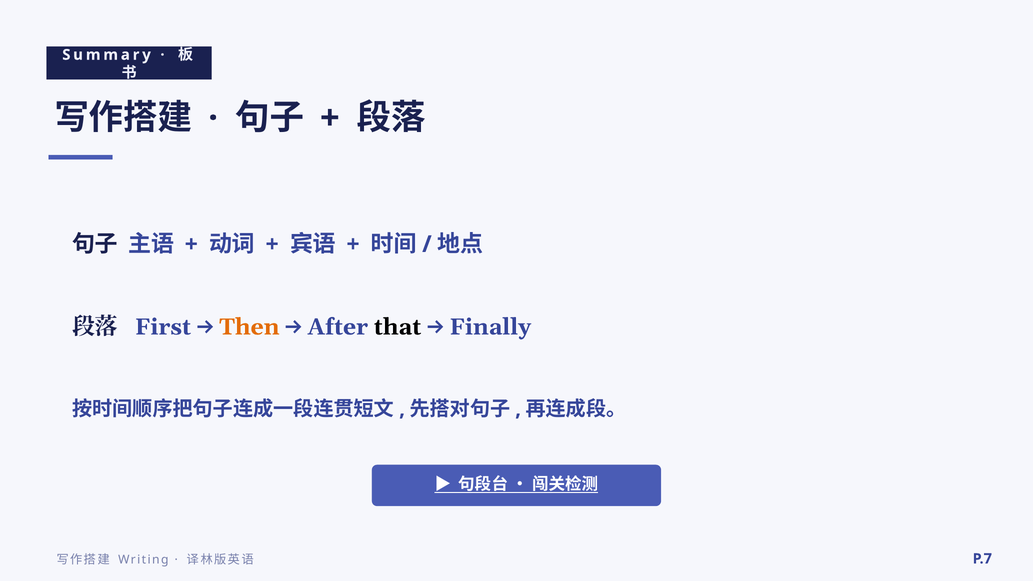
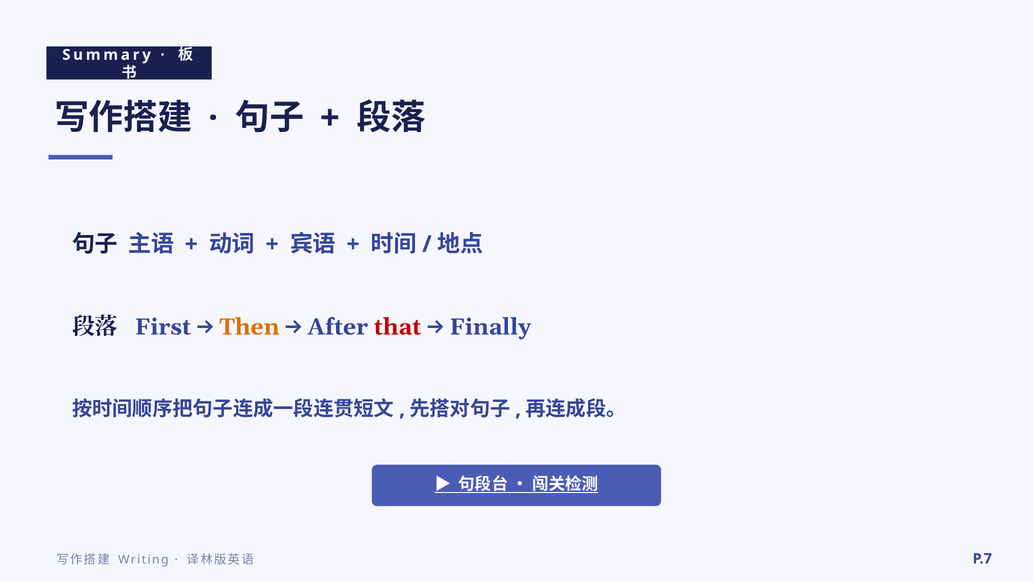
that colour: black -> red
